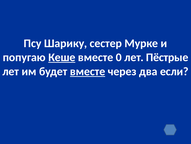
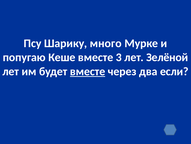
сестер: сестер -> много
Кеше underline: present -> none
0: 0 -> 3
Пёстрые: Пёстрые -> Зелёной
